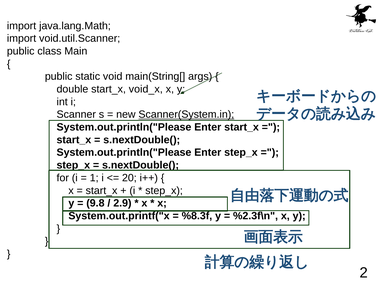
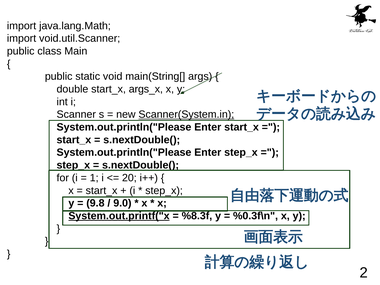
void_x: void_x -> args_x
2.9: 2.9 -> 9.0
System.out.printf("x underline: none -> present
%2.3f\n: %2.3f\n -> %0.3f\n
